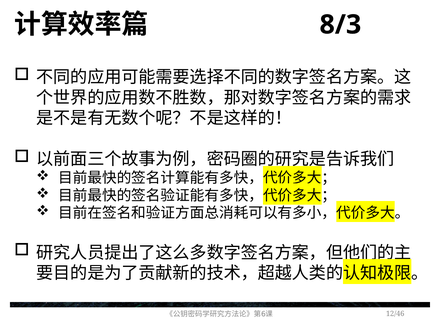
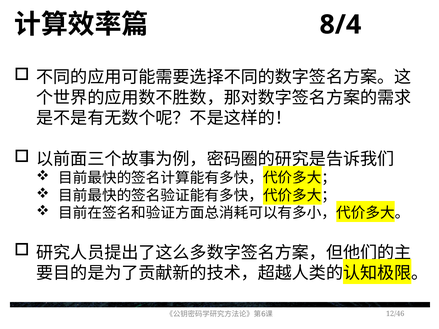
8/3: 8/3 -> 8/4
